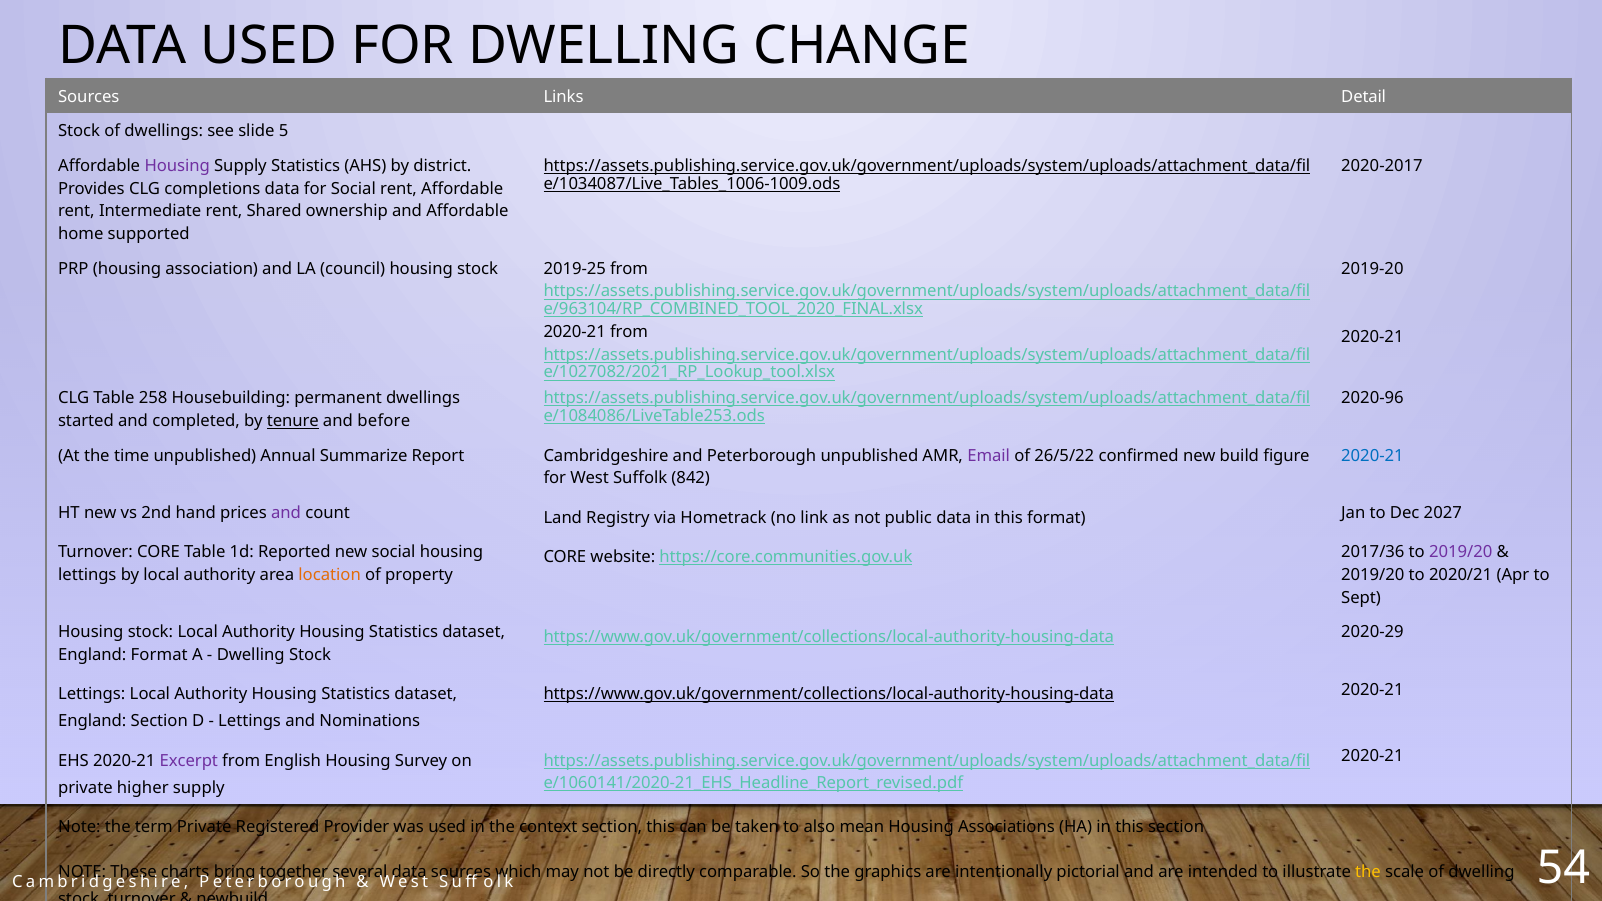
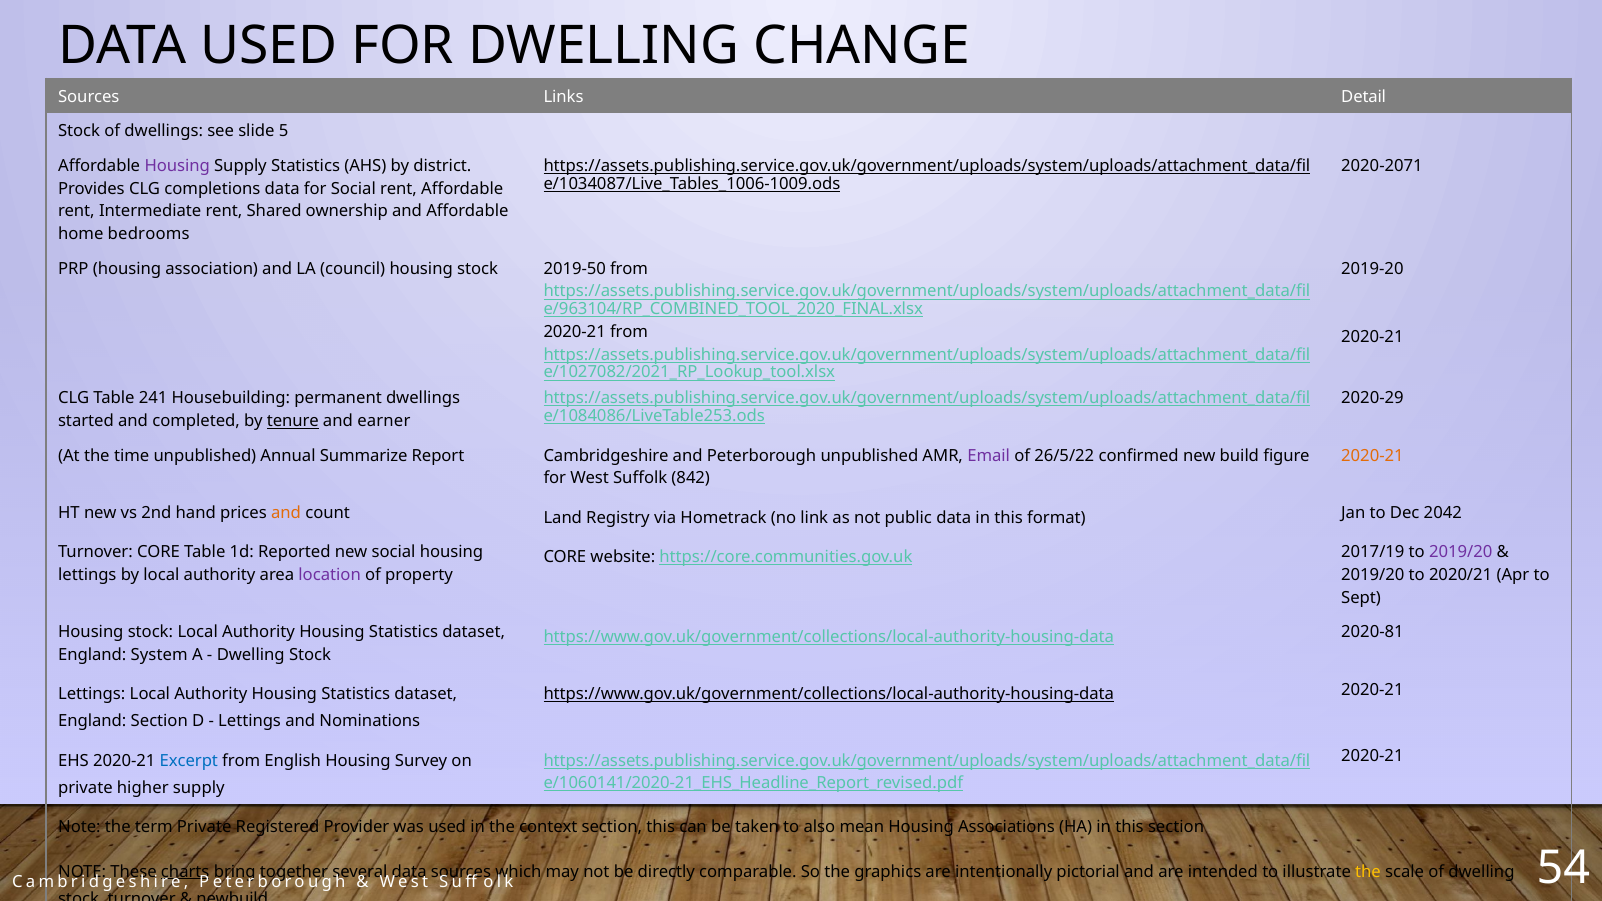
2020-2017: 2020-2017 -> 2020-2071
supported: supported -> bedrooms
2019-25: 2019-25 -> 2019-50
258: 258 -> 241
2020-96: 2020-96 -> 2020-29
before: before -> earner
2020-21 at (1372, 456) colour: blue -> orange
and at (286, 513) colour: purple -> orange
2027: 2027 -> 2042
2017/36: 2017/36 -> 2017/19
location colour: orange -> purple
2020-29: 2020-29 -> 2020-81
England Format: Format -> System
Excerpt colour: purple -> blue
charts underline: none -> present
